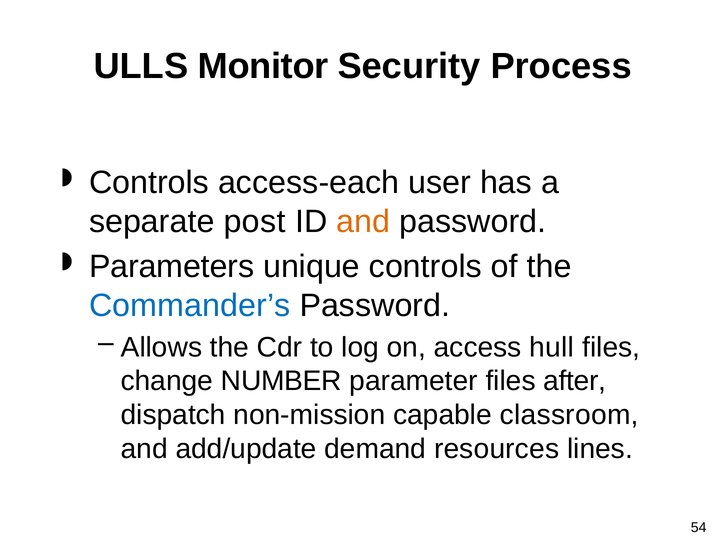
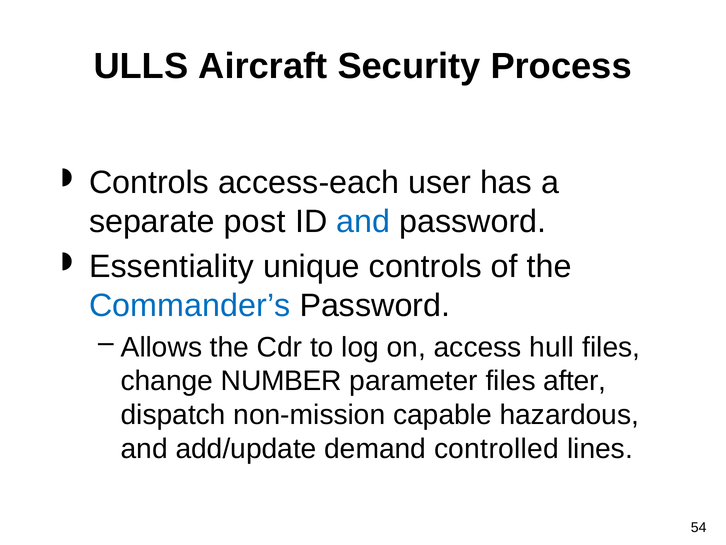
Monitor: Monitor -> Aircraft
and at (363, 221) colour: orange -> blue
Parameters: Parameters -> Essentiality
classroom: classroom -> hazardous
resources: resources -> controlled
